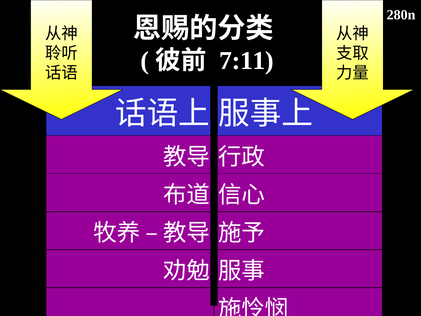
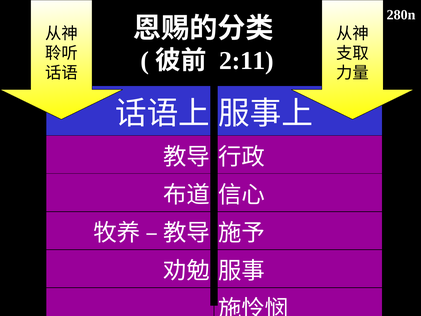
7:11: 7:11 -> 2:11
